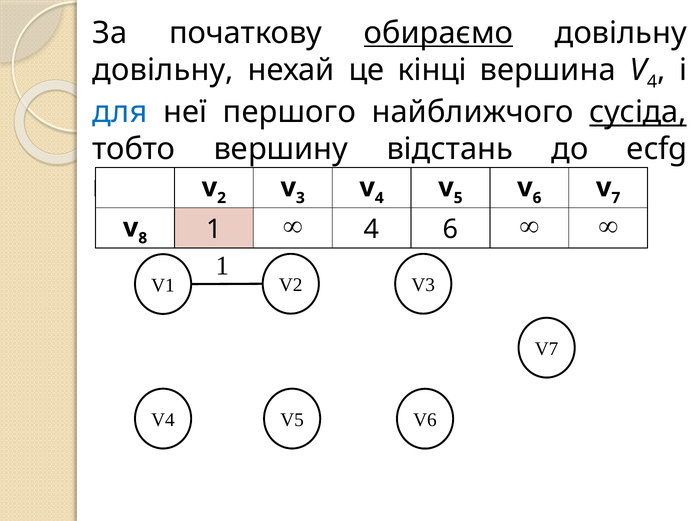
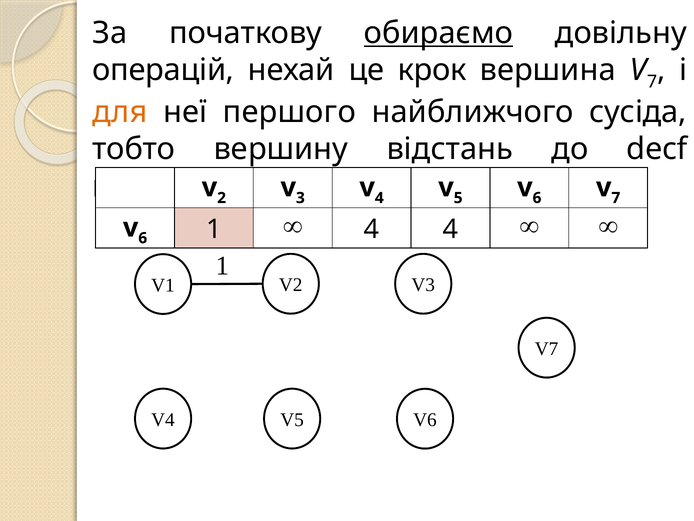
довільну at (163, 70): довільну -> операцій
кінці: кінці -> крок
4 at (652, 82): 4 -> 7
для colour: blue -> orange
сусіда underline: present -> none
ecfg: ecfg -> decf
8 at (143, 238): 8 -> 6
4 6: 6 -> 4
